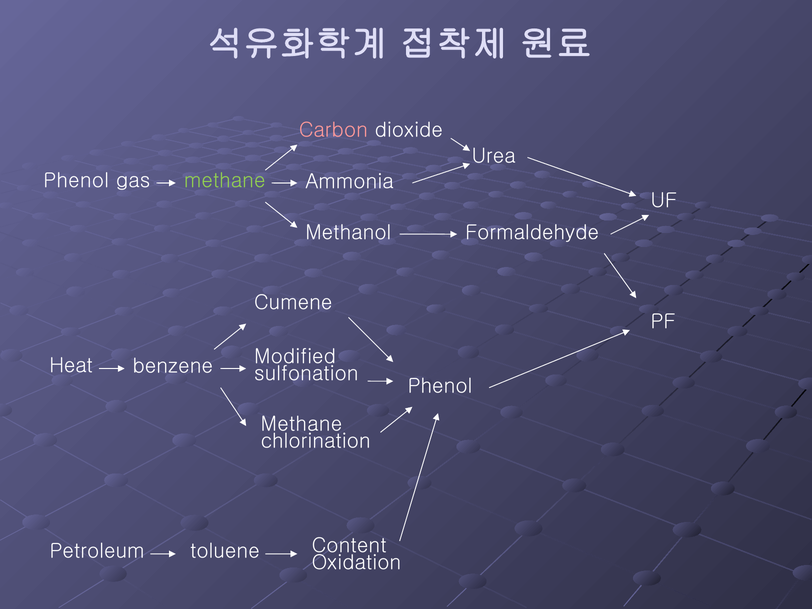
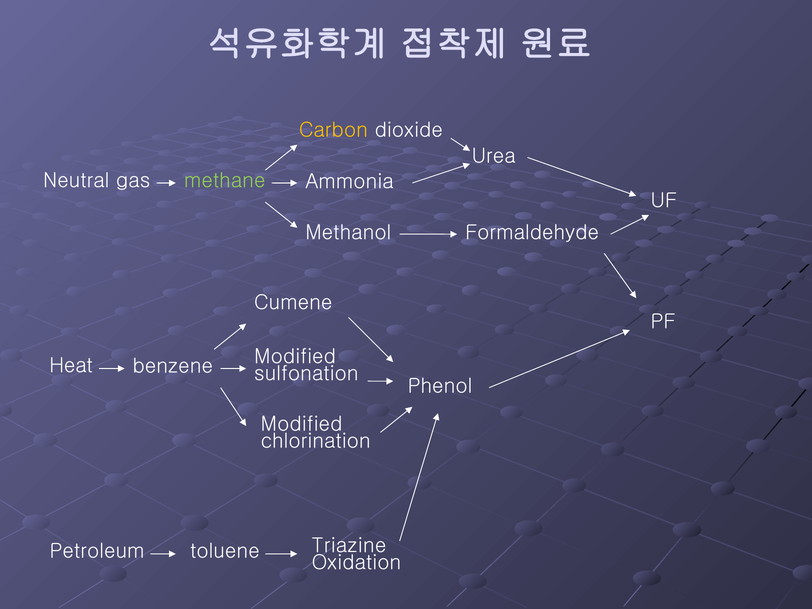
Carbon colour: pink -> yellow
Phenol at (76, 181): Phenol -> Neutral
Methane at (301, 424): Methane -> Modified
Content: Content -> Triazine
